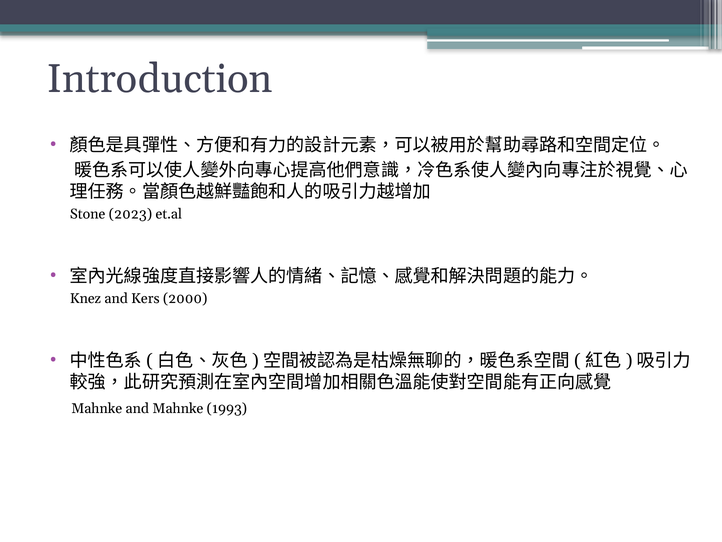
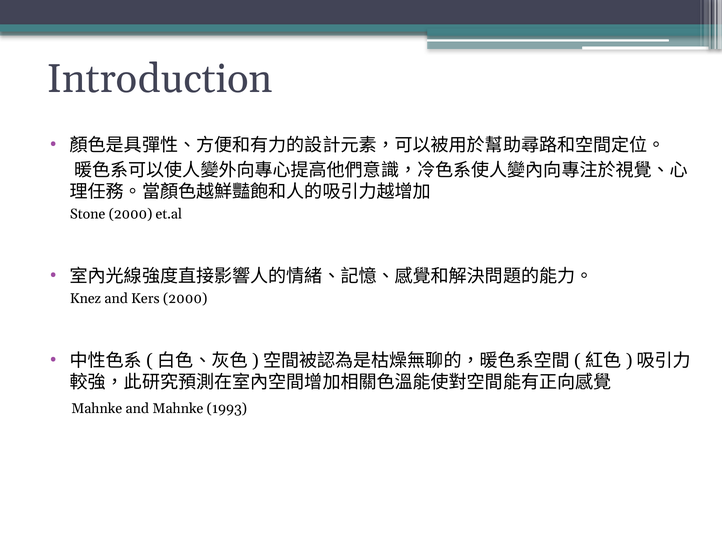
Stone 2023: 2023 -> 2000
